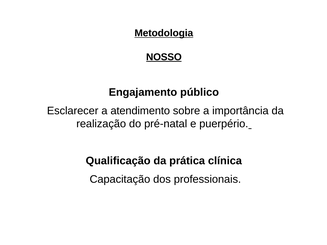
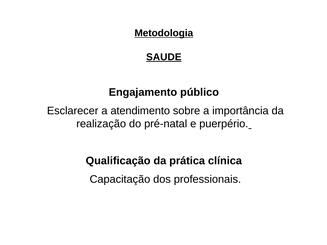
NOSSO: NOSSO -> SAUDE
